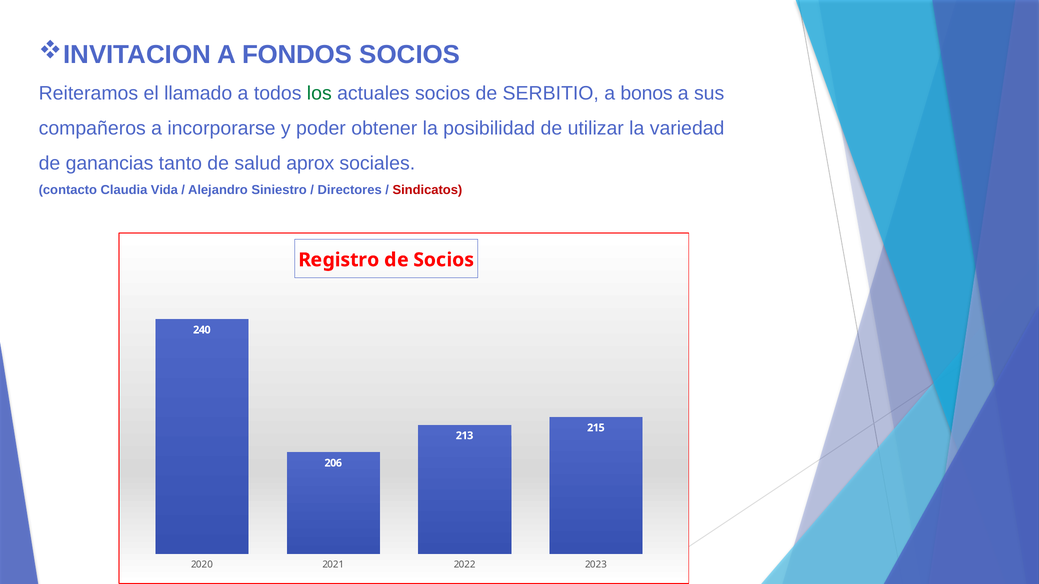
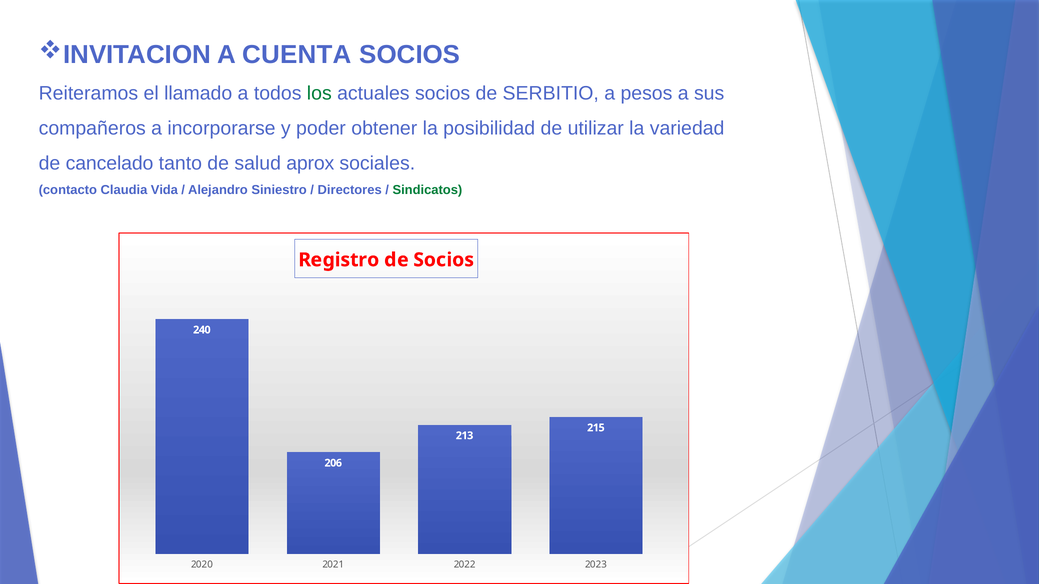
FONDOS: FONDOS -> CUENTA
bonos: bonos -> pesos
ganancias: ganancias -> cancelado
Sindicatos colour: red -> green
